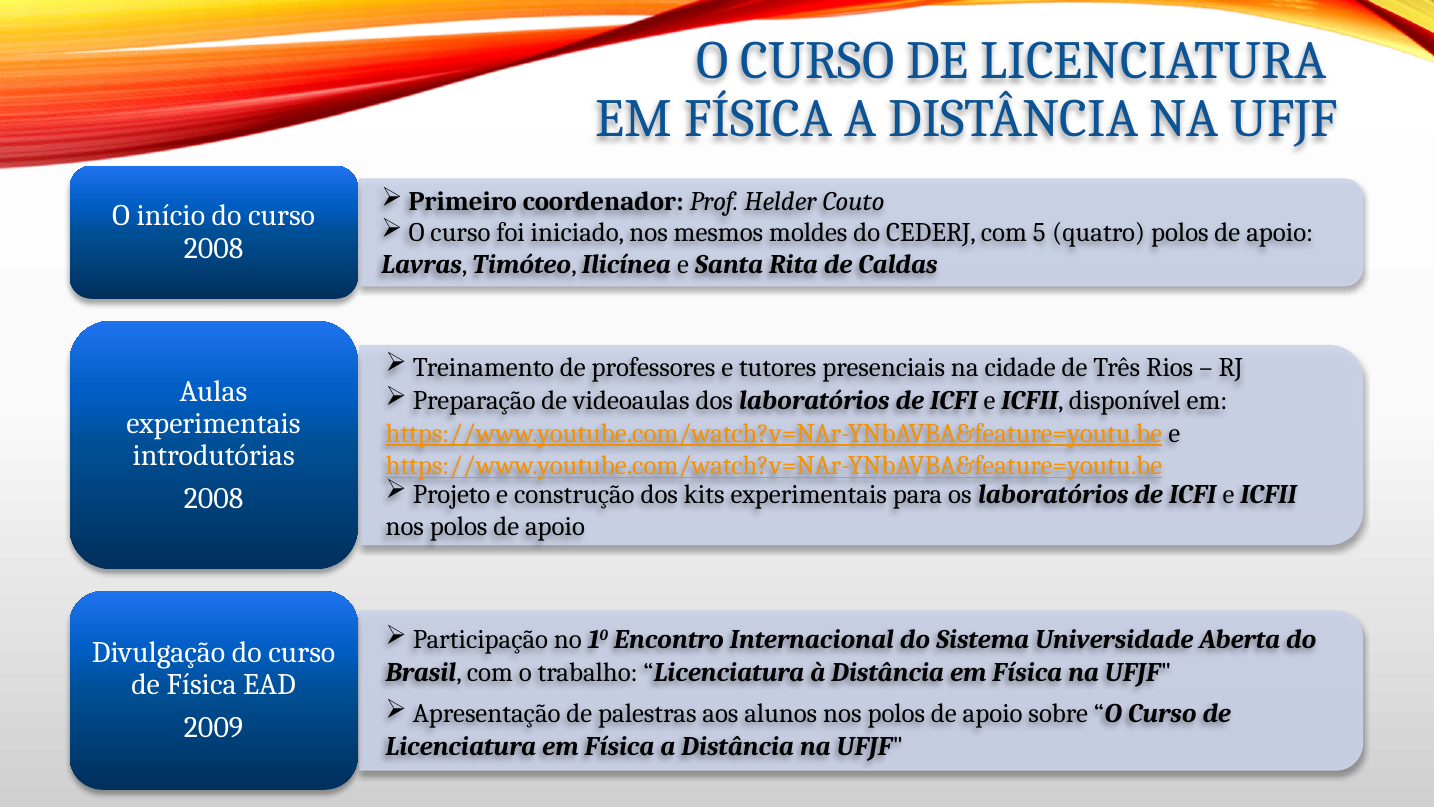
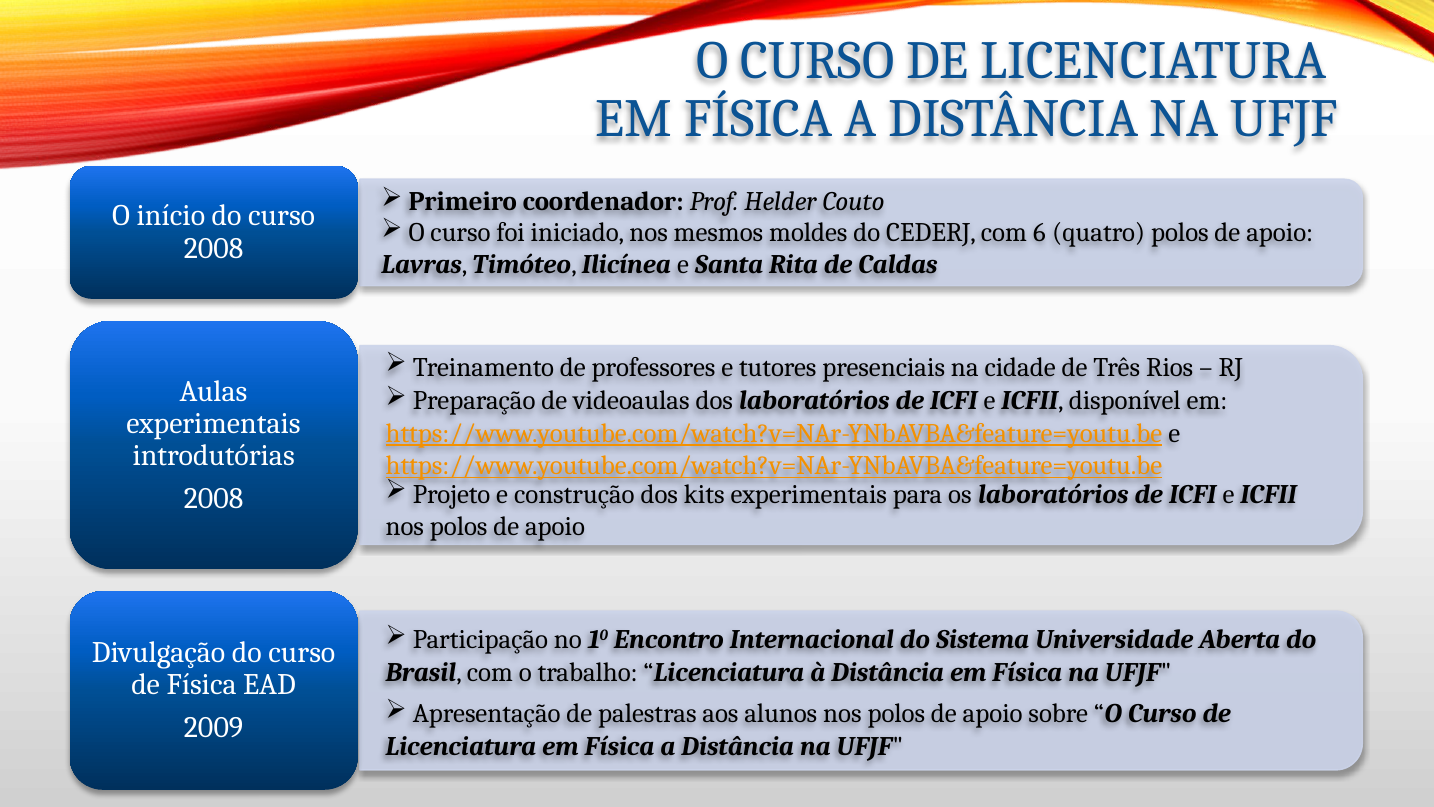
5: 5 -> 6
